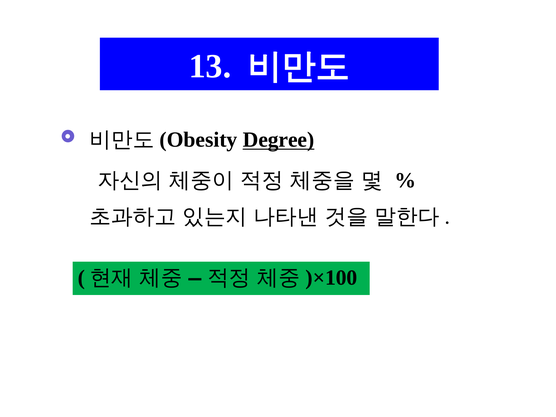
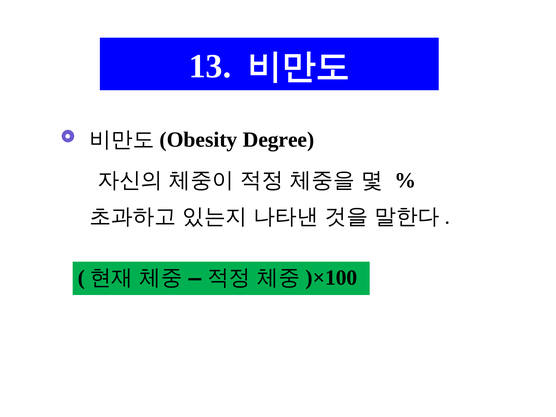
Degree underline: present -> none
